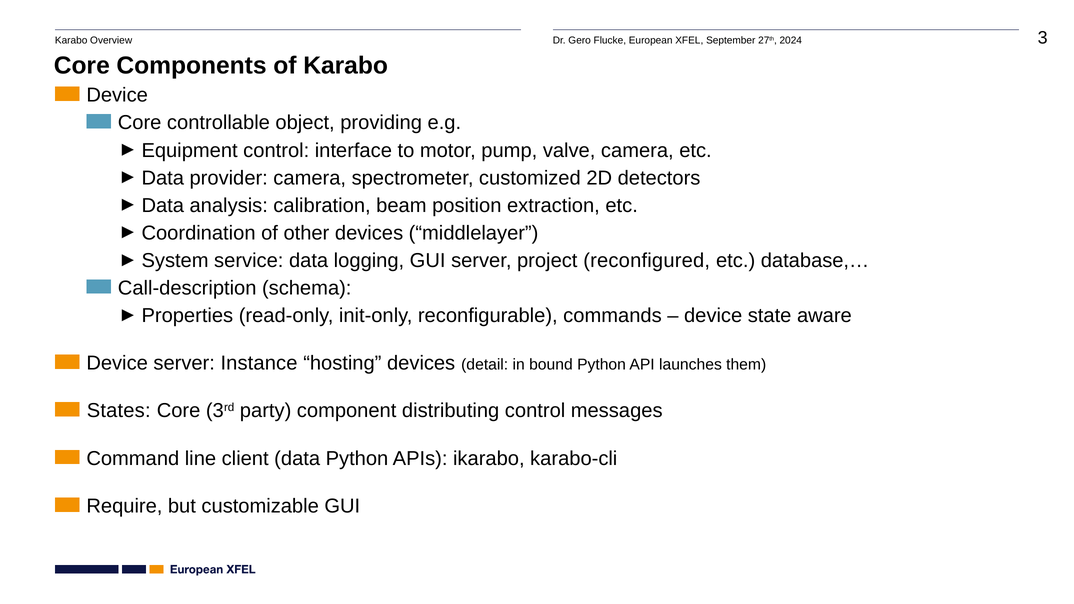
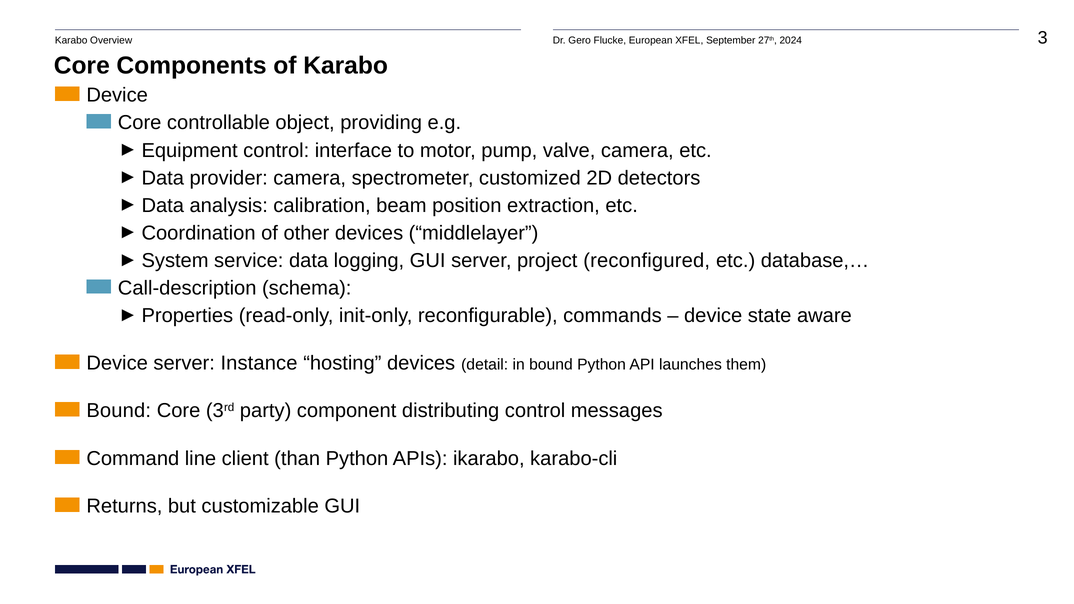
States at (119, 411): States -> Bound
client data: data -> than
Require: Require -> Returns
